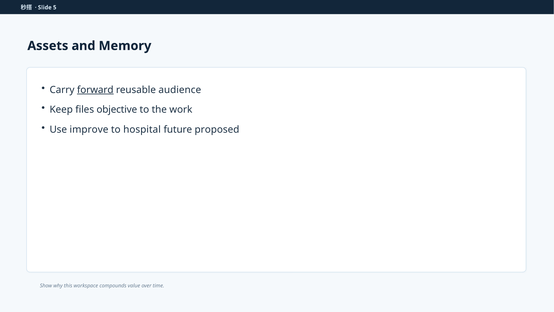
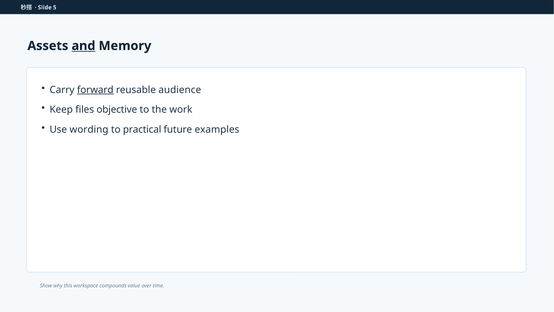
and underline: none -> present
improve: improve -> wording
hospital: hospital -> practical
proposed: proposed -> examples
